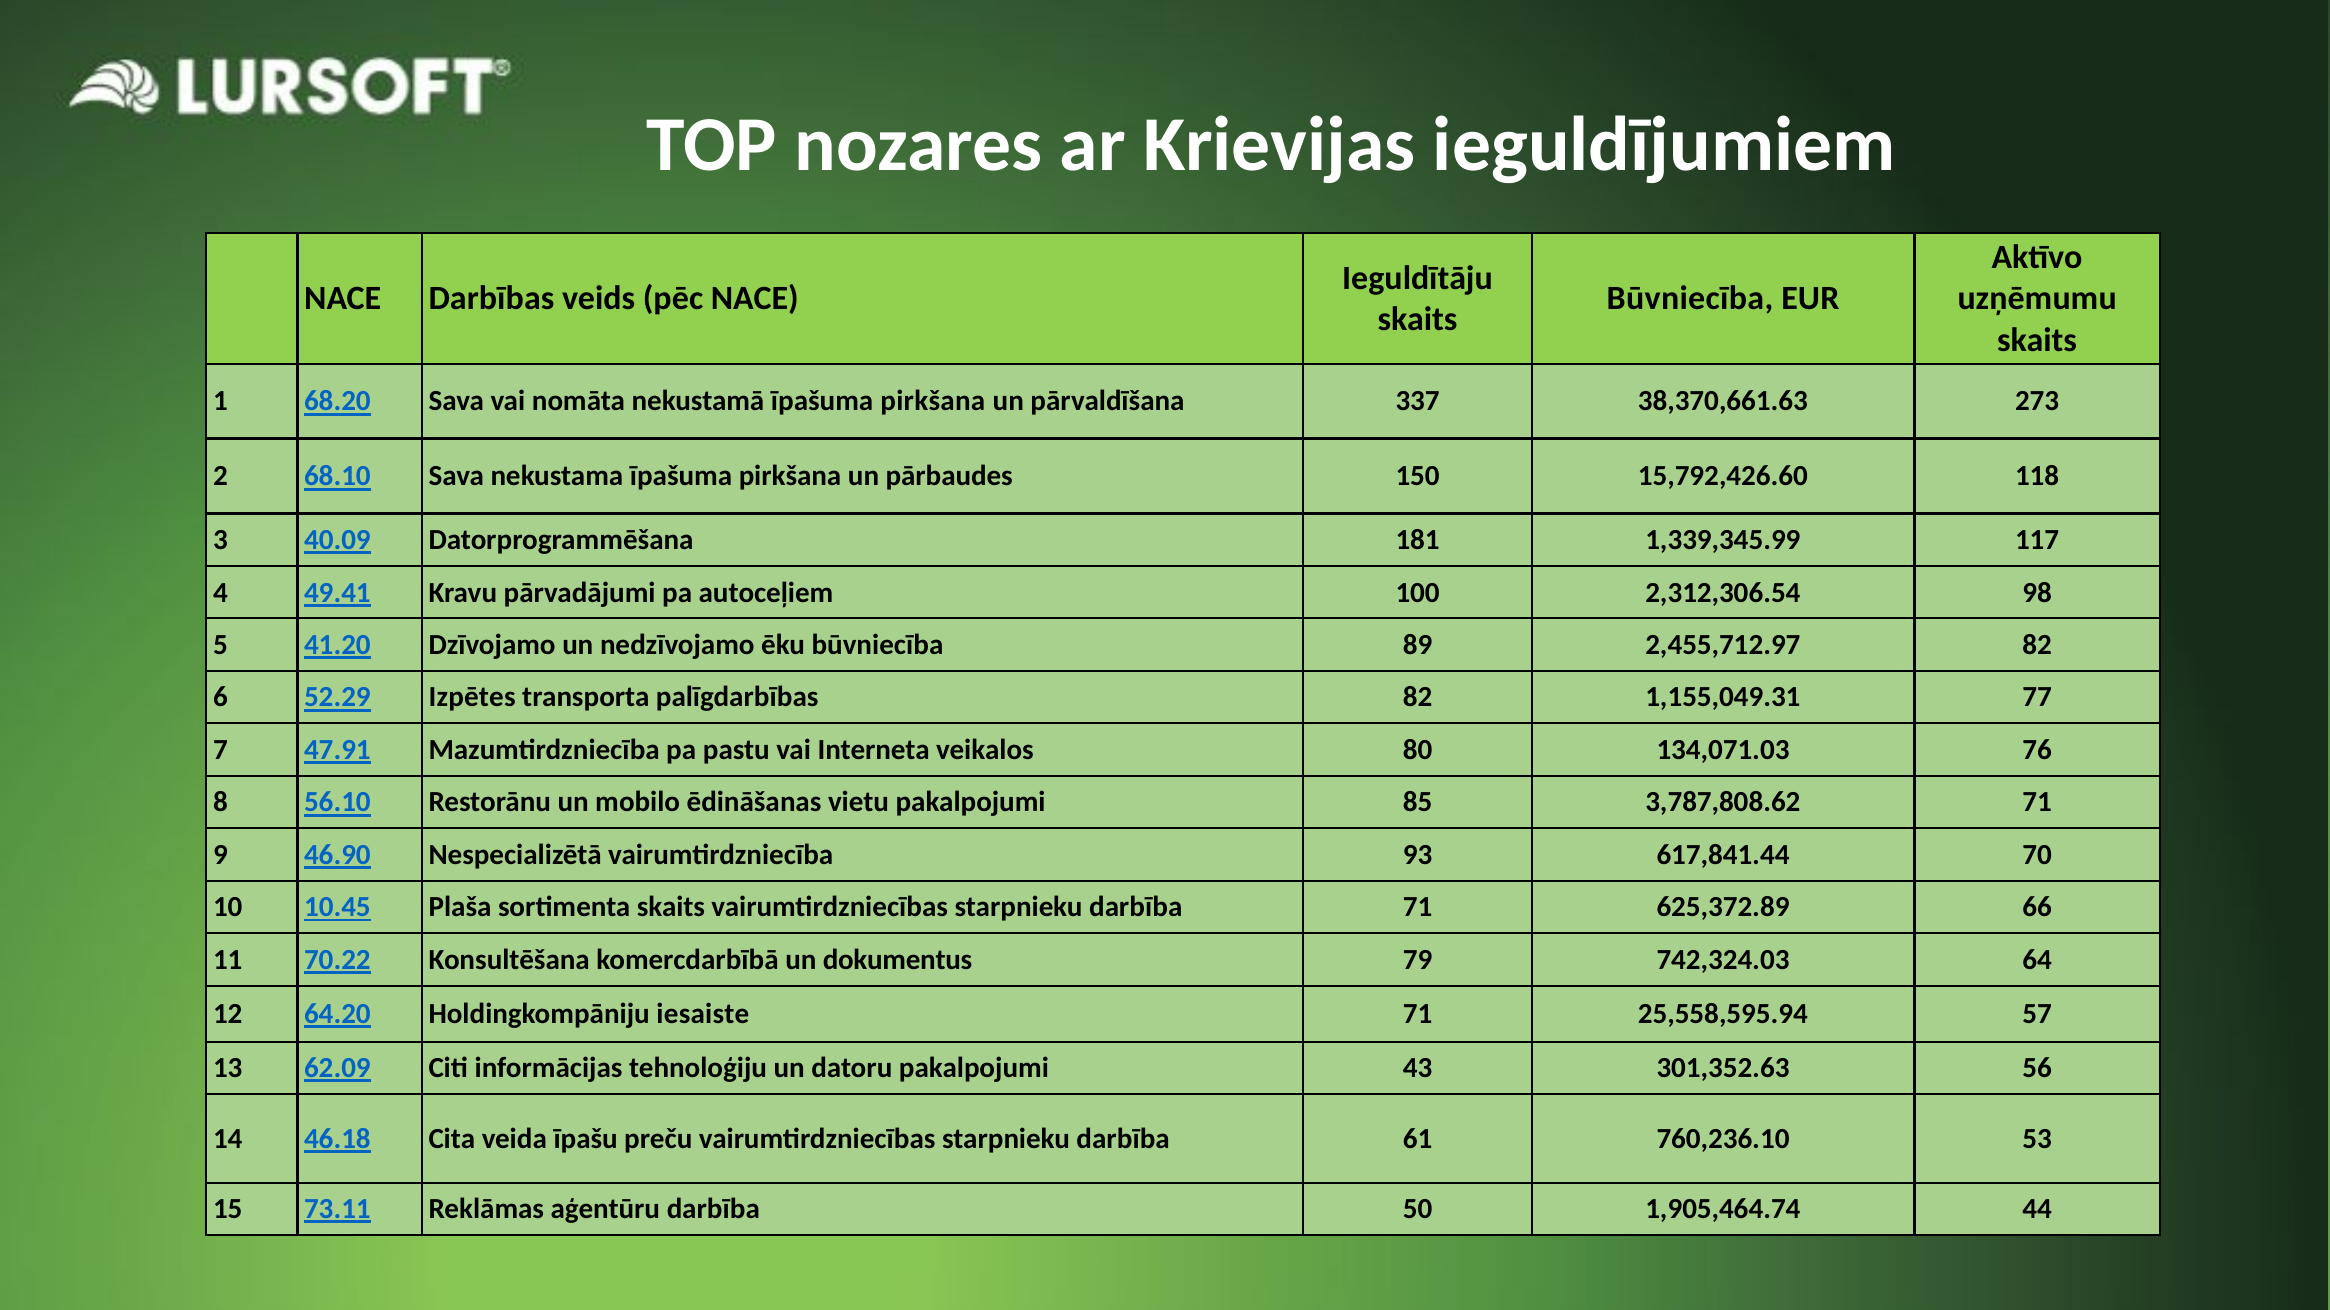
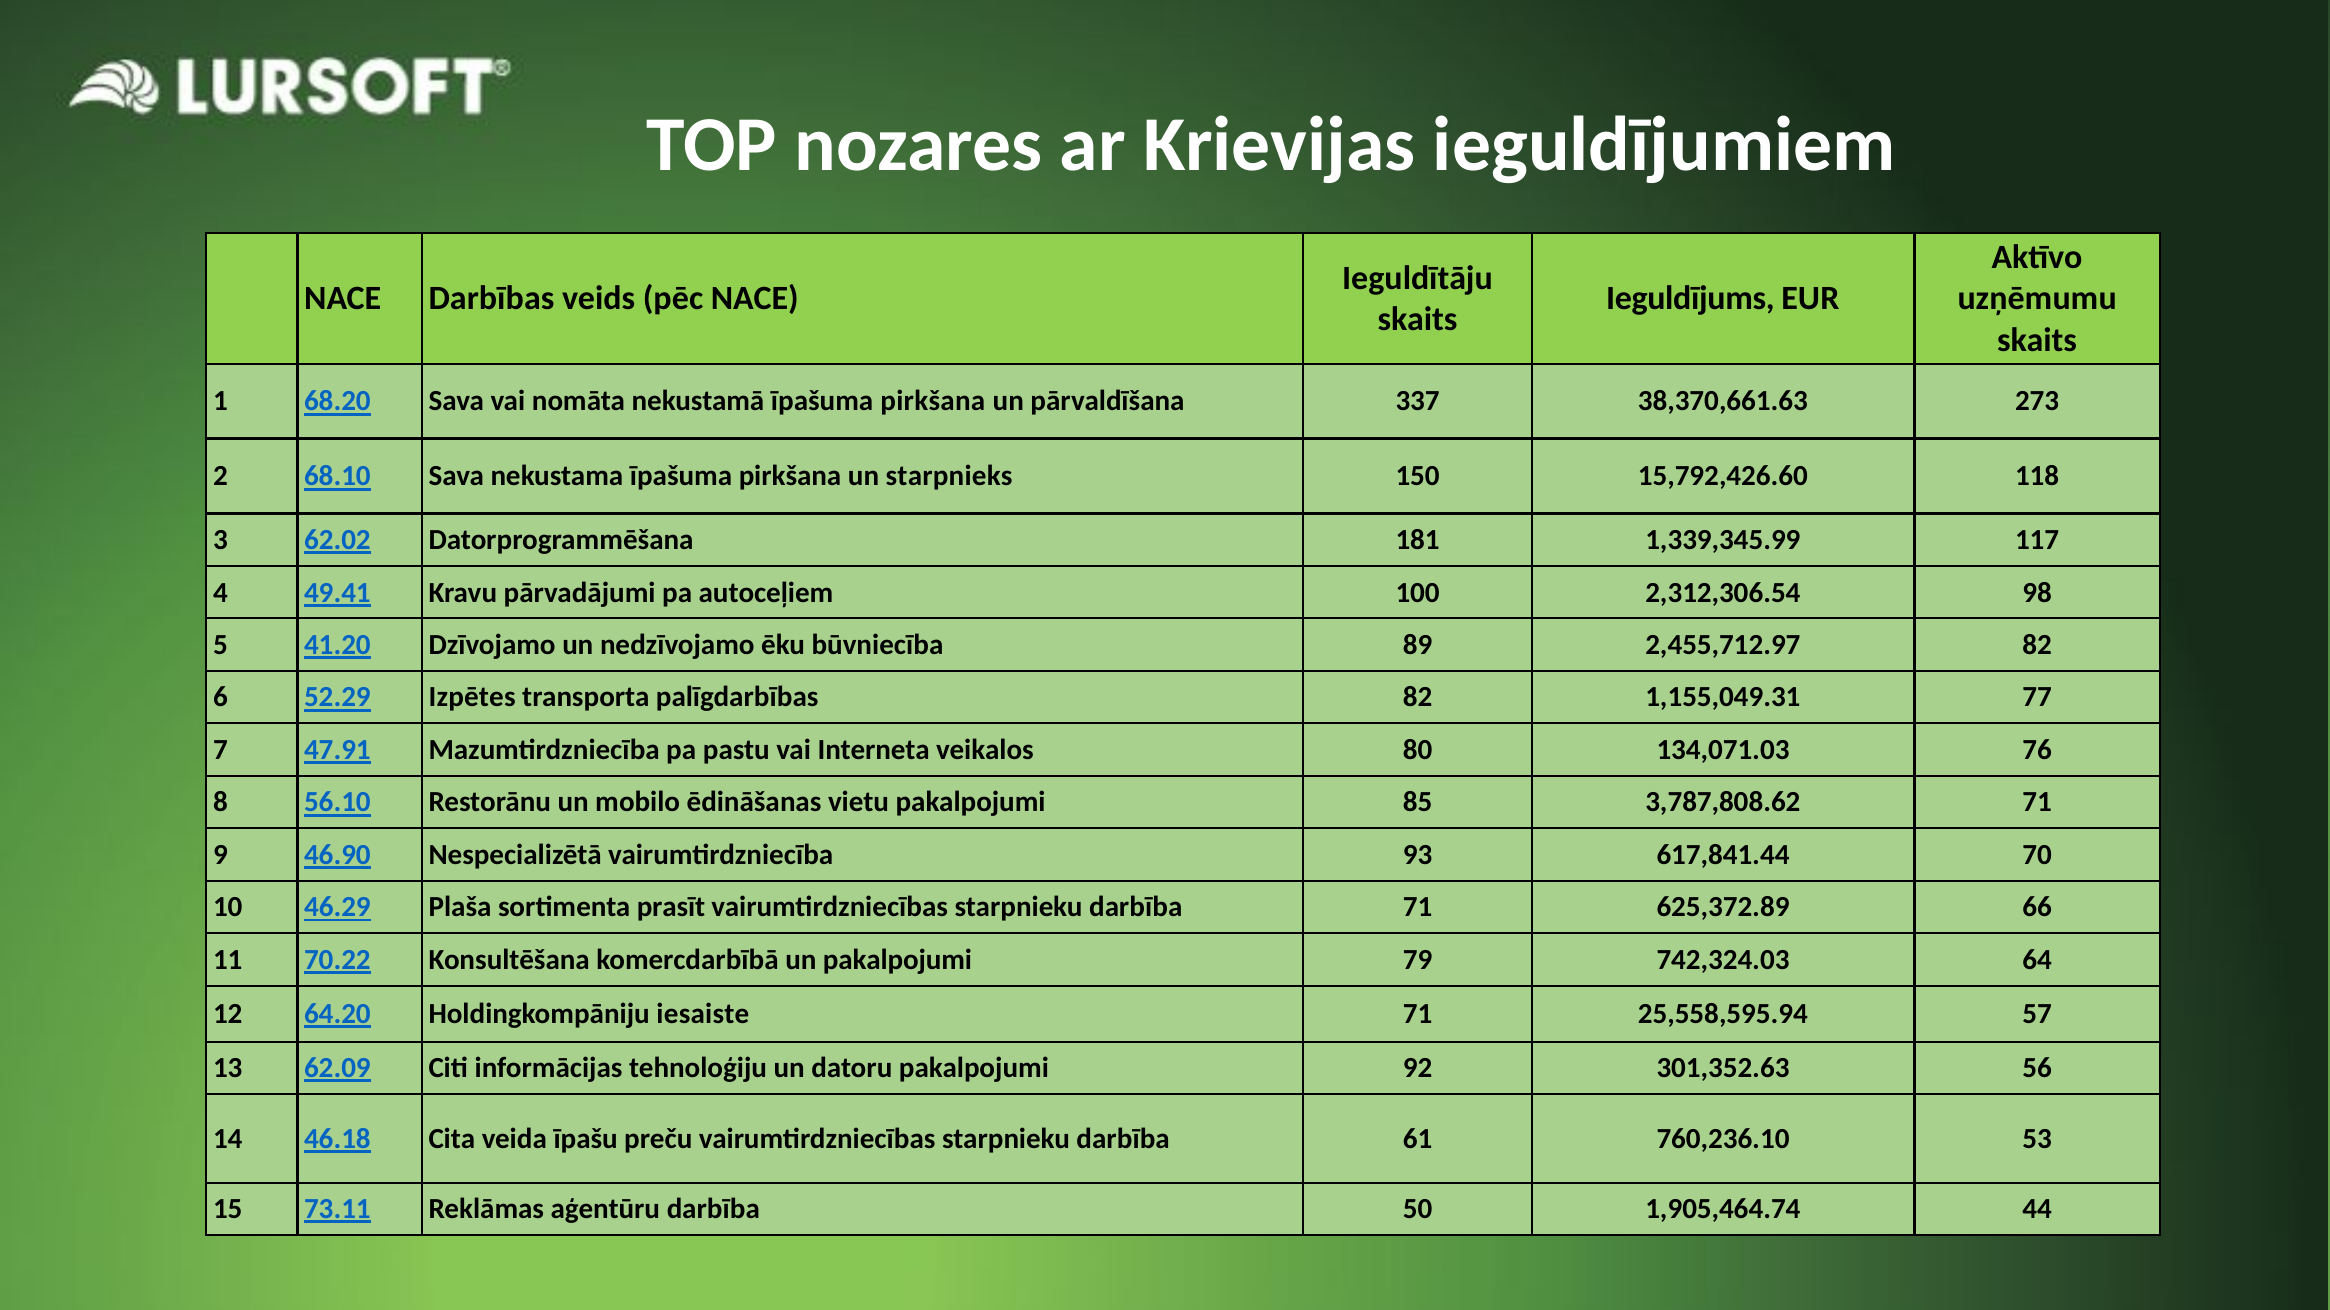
Būvniecība at (1690, 299): Būvniecība -> Ieguldījums
pārbaudes: pārbaudes -> starpnieks
40.09: 40.09 -> 62.02
10.45: 10.45 -> 46.29
sortimenta skaits: skaits -> prasīt
un dokumentus: dokumentus -> pakalpojumi
43: 43 -> 92
